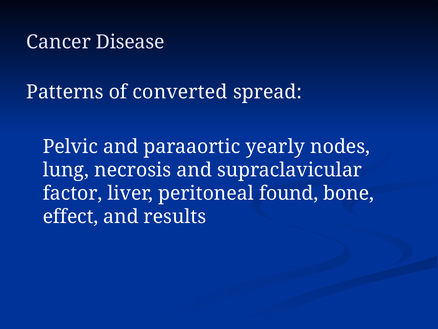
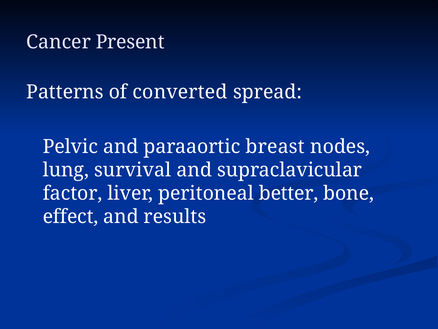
Disease: Disease -> Present
yearly: yearly -> breast
necrosis: necrosis -> survival
found: found -> better
